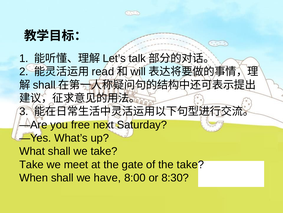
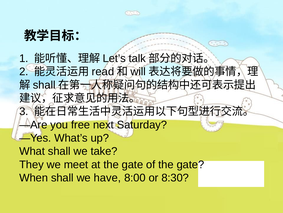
Take at (31, 164): Take -> They
of the take: take -> gate
